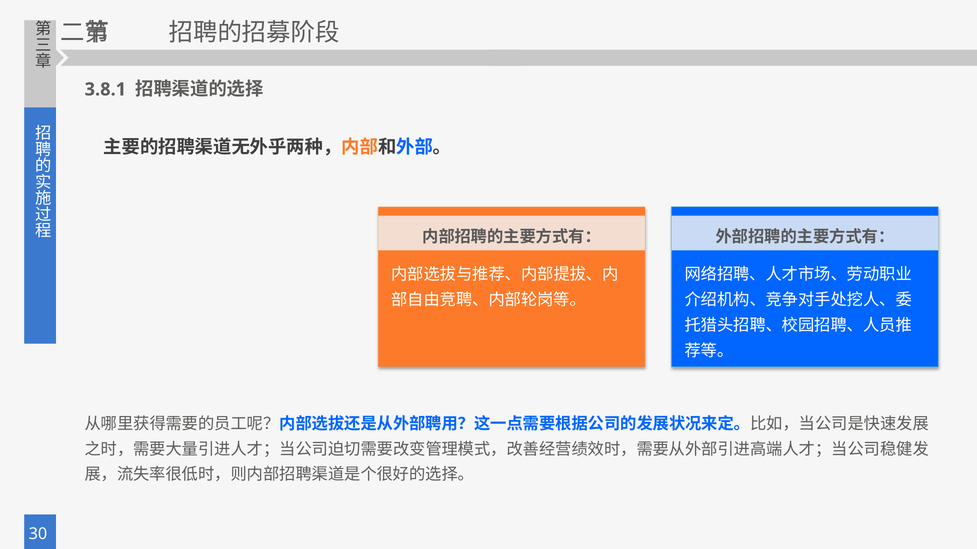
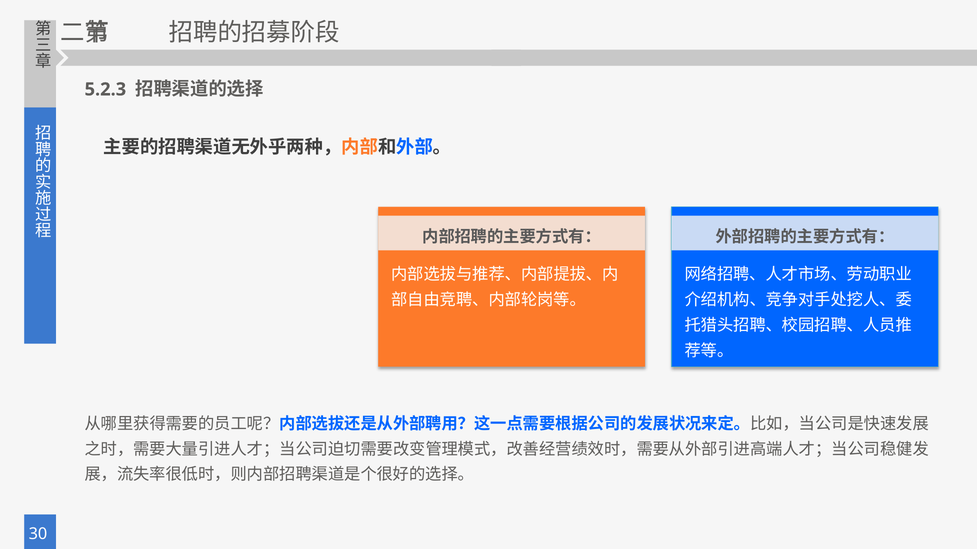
3.8.1: 3.8.1 -> 5.2.3
